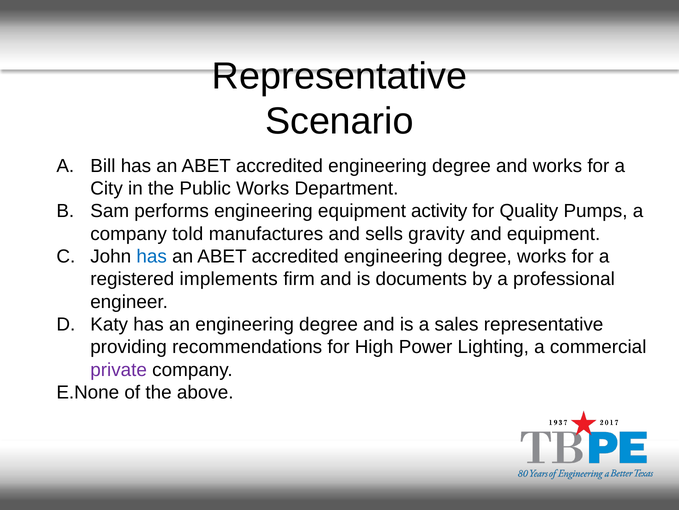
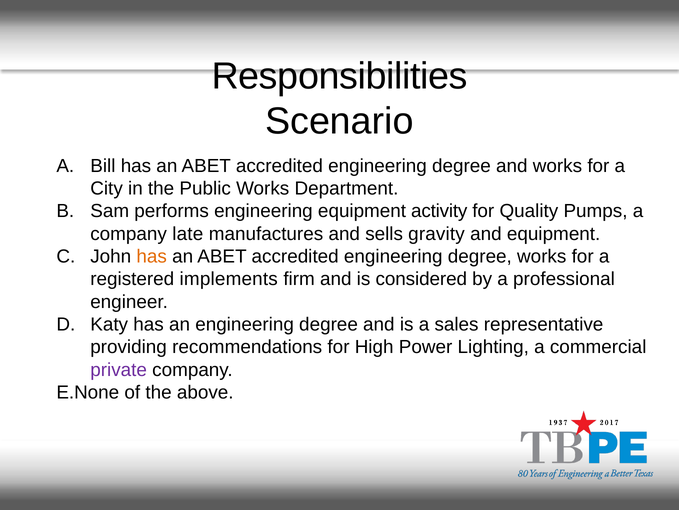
Representative at (339, 76): Representative -> Responsibilities
told: told -> late
has at (152, 256) colour: blue -> orange
documents: documents -> considered
